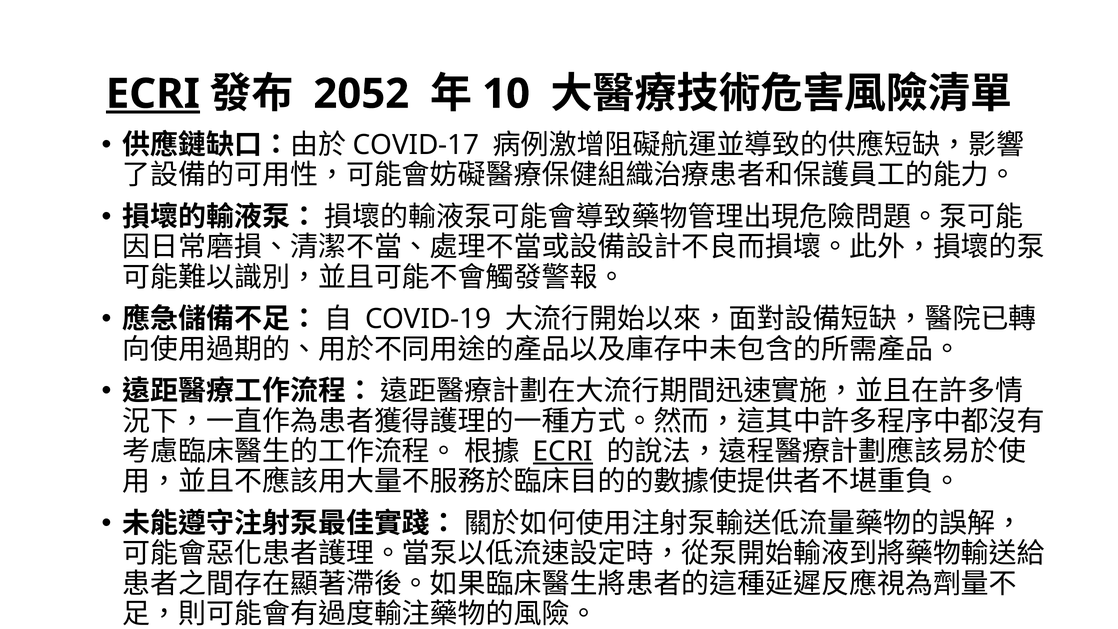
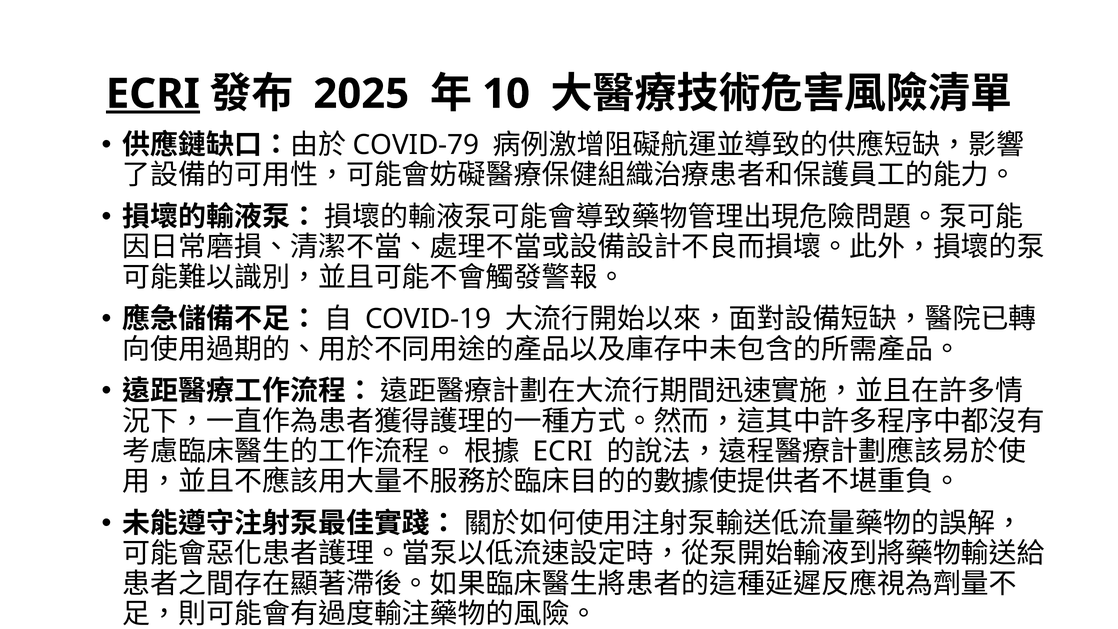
2052: 2052 -> 2025
COVID-17: COVID-17 -> COVID-79
ECRI at (563, 451) underline: present -> none
